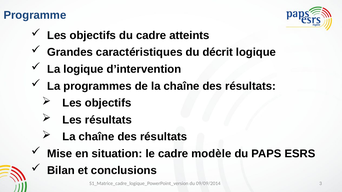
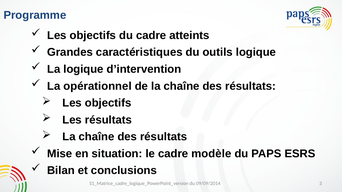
décrit: décrit -> outils
programmes: programmes -> opérationnel
